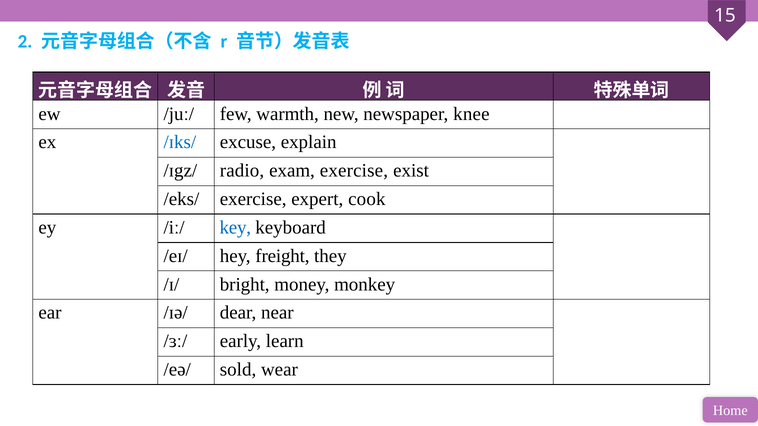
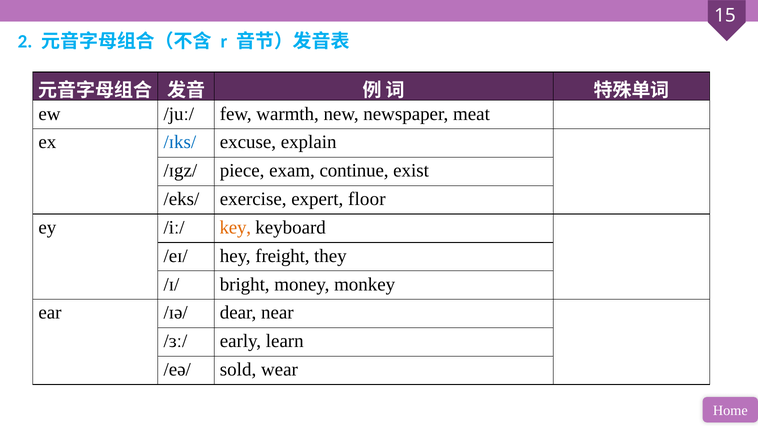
knee: knee -> meat
radio: radio -> piece
exam exercise: exercise -> continue
cook: cook -> floor
key colour: blue -> orange
